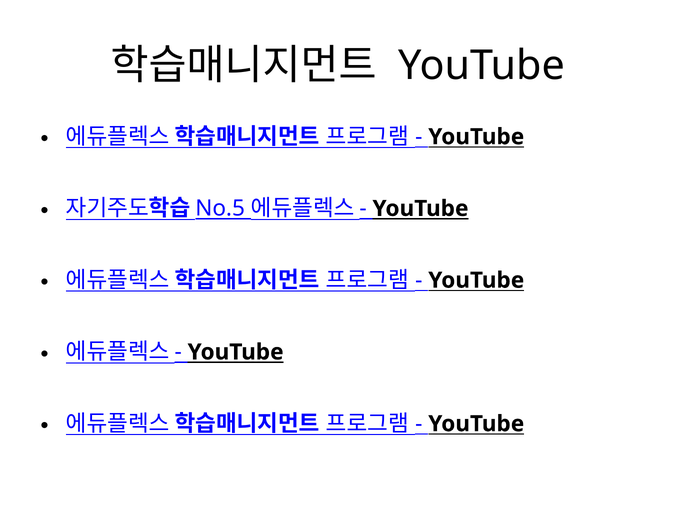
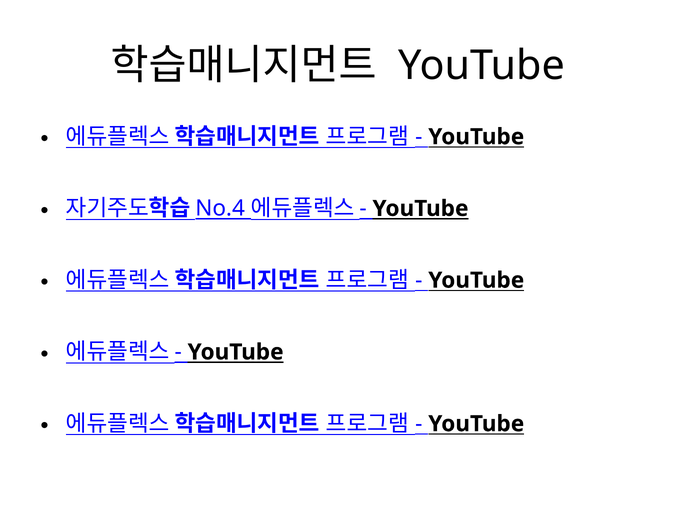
No.5: No.5 -> No.4
